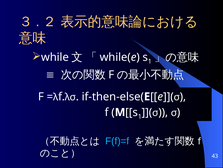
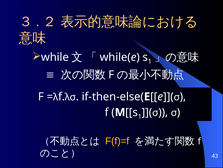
F(f)=f colour: light blue -> yellow
